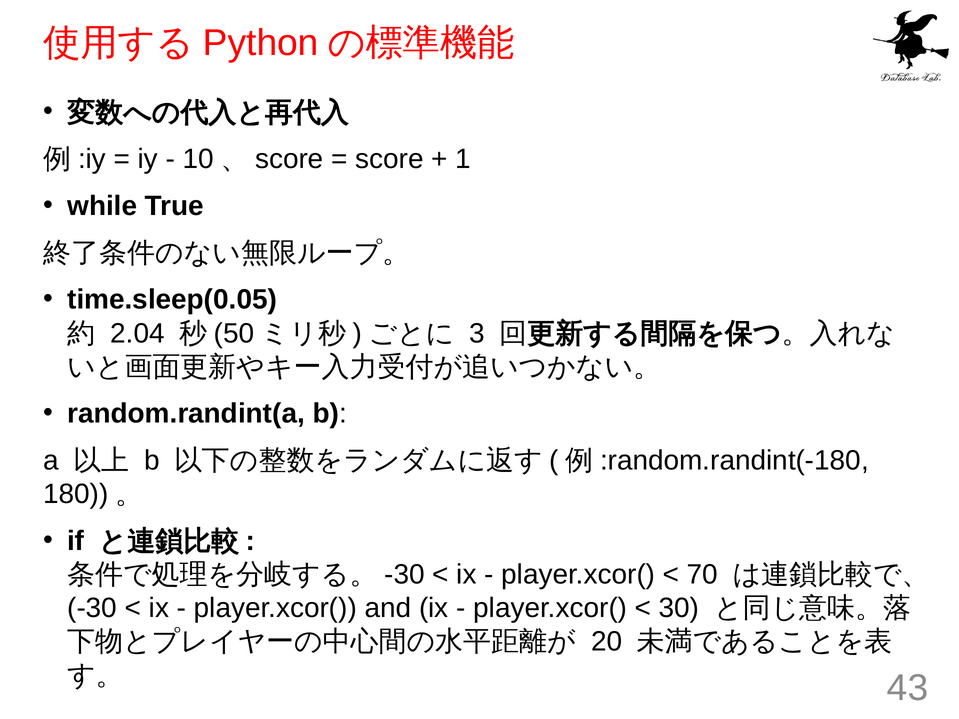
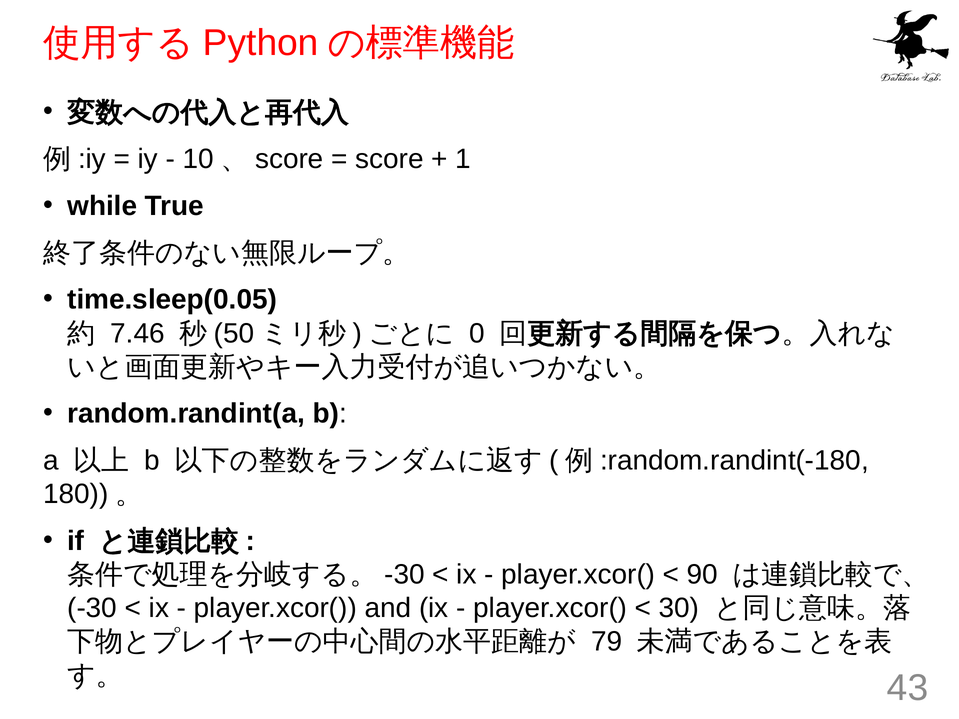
2.04: 2.04 -> 7.46
3: 3 -> 0
70: 70 -> 90
20: 20 -> 79
